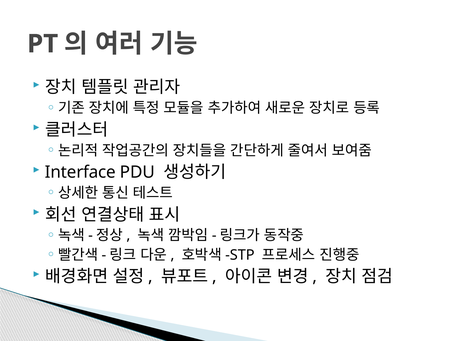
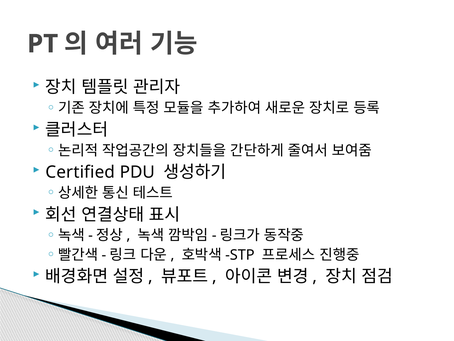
Interface: Interface -> Certified
